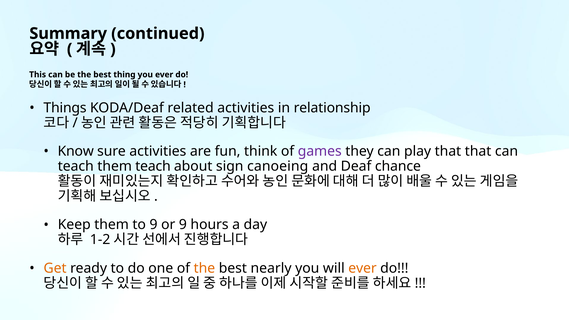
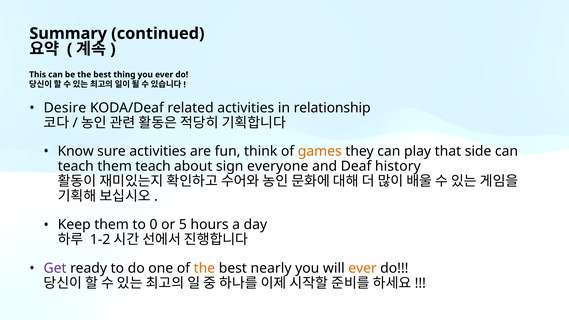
Things: Things -> Desire
games colour: purple -> orange
that that: that -> side
canoeing: canoeing -> everyone
chance: chance -> history
to 9: 9 -> 0
or 9: 9 -> 5
Get colour: orange -> purple
